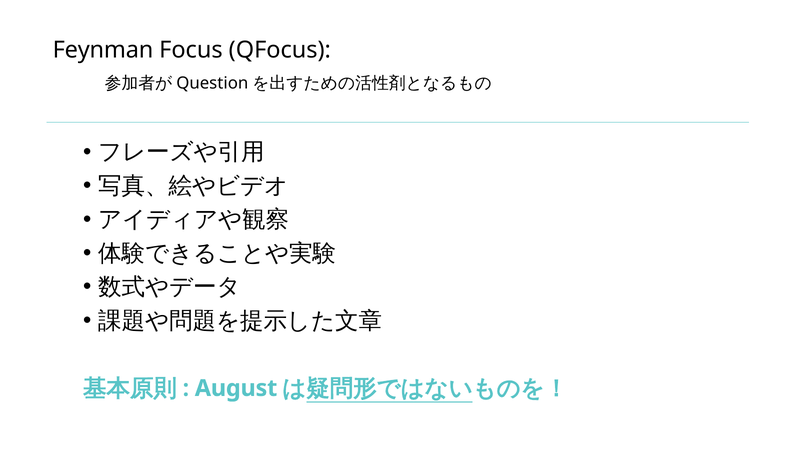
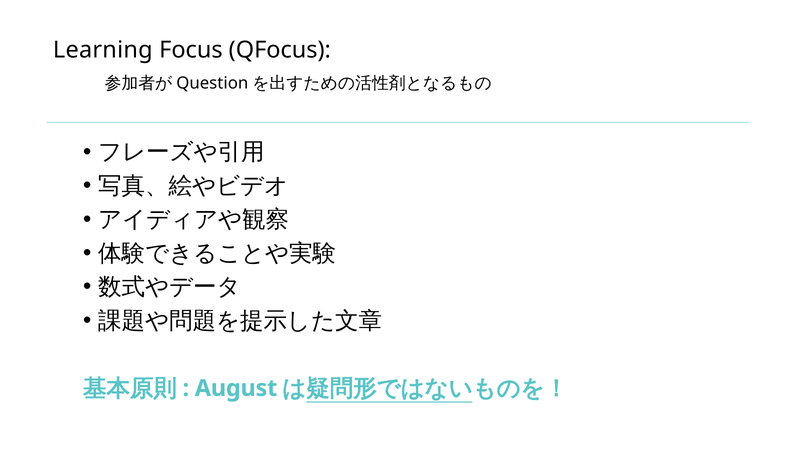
Feynman: Feynman -> Learning
